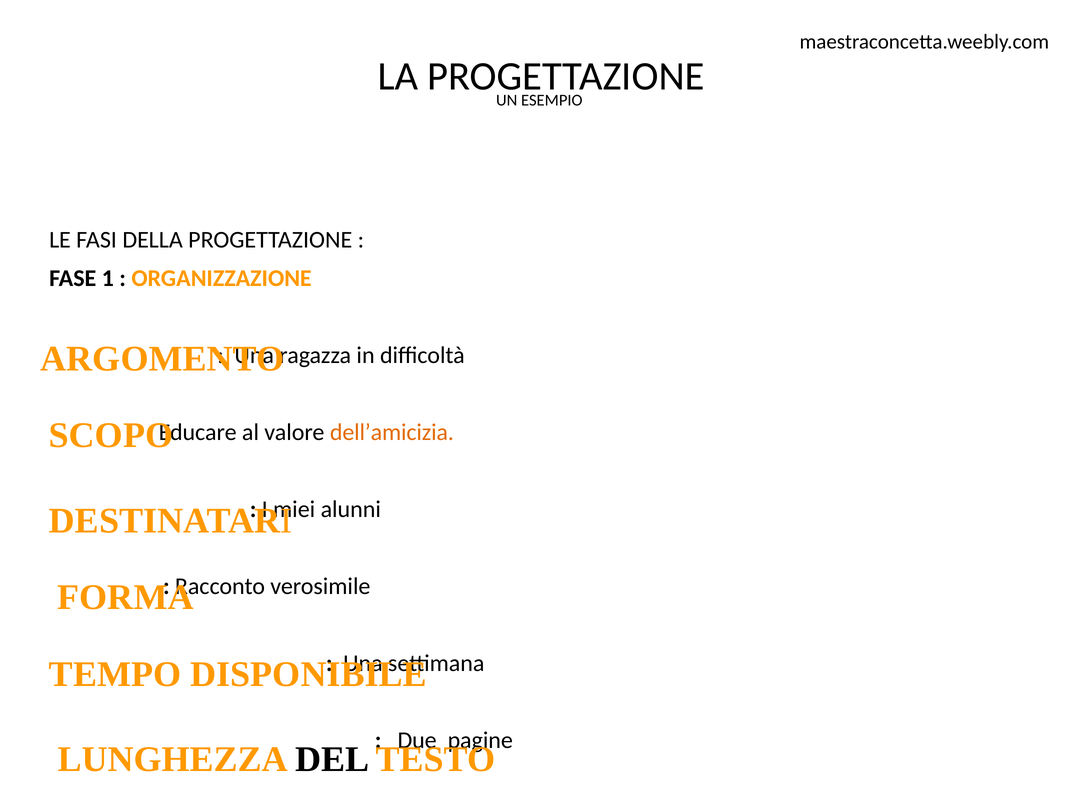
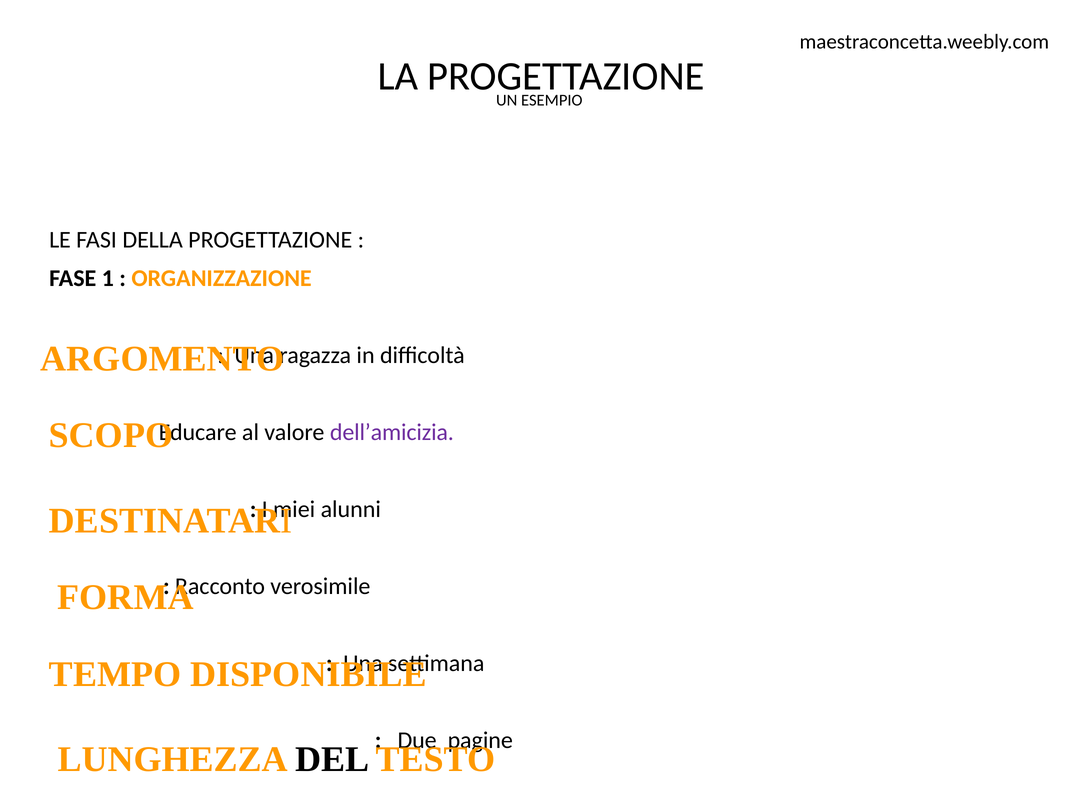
dell’amicizia colour: orange -> purple
